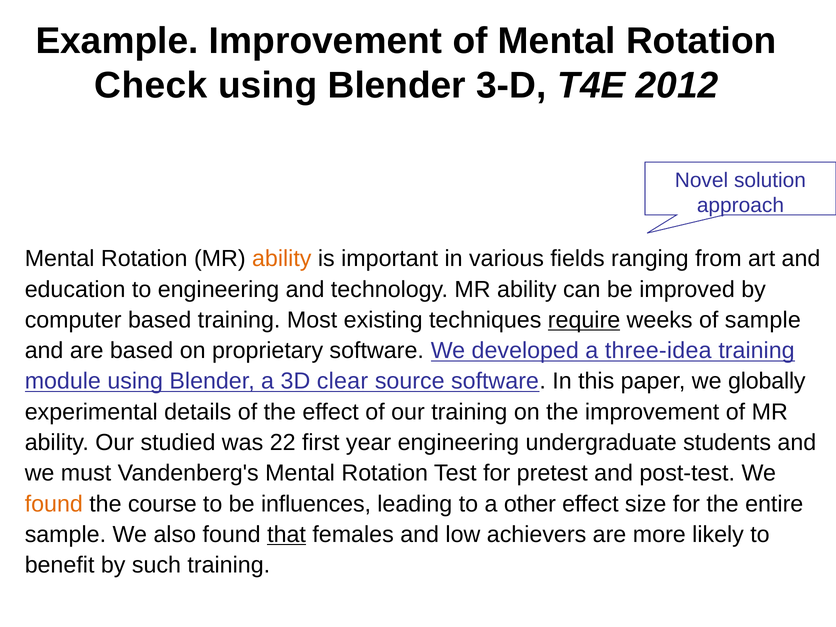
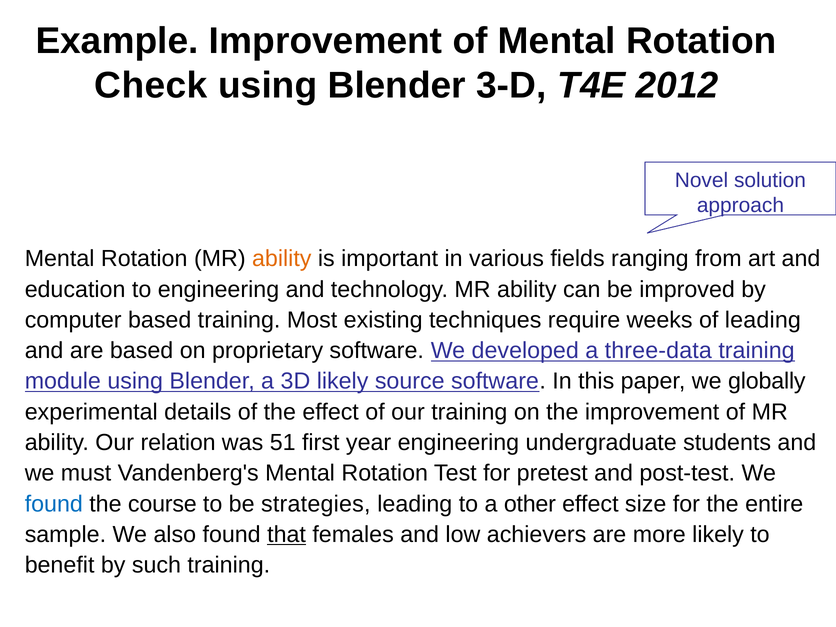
require underline: present -> none
of sample: sample -> leading
three-idea: three-idea -> three-data
3D clear: clear -> likely
studied: studied -> relation
22: 22 -> 51
found at (54, 504) colour: orange -> blue
influences: influences -> strategies
